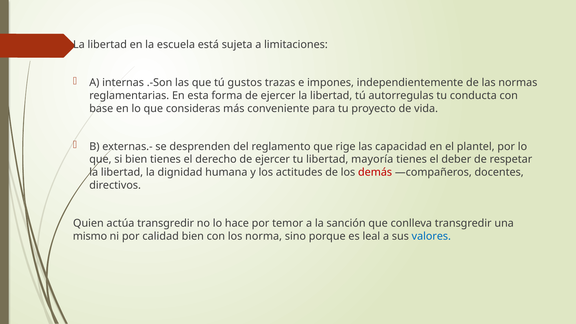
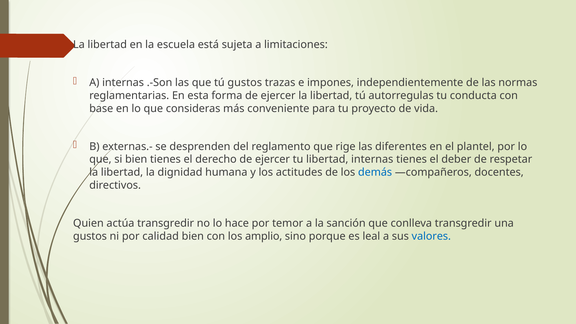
capacidad: capacidad -> diferentes
libertad mayoría: mayoría -> internas
demás colour: red -> blue
mismo at (90, 236): mismo -> gustos
norma: norma -> amplio
